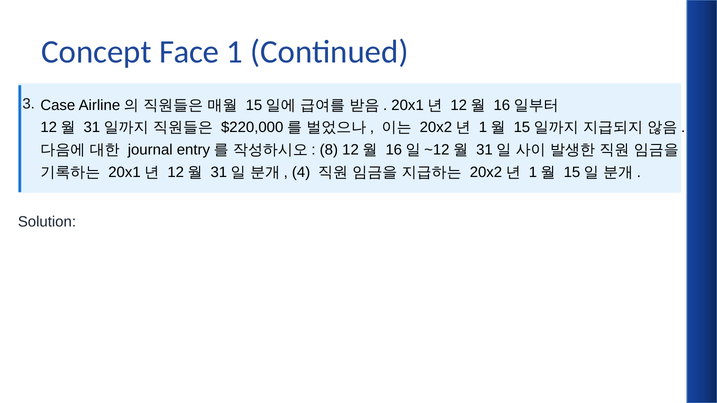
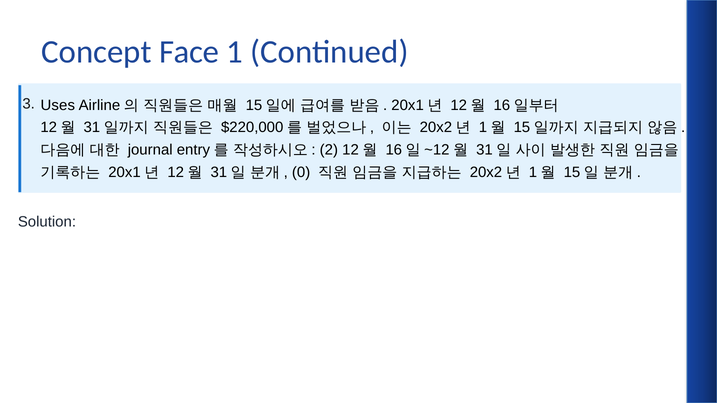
Case: Case -> Uses
8: 8 -> 2
4: 4 -> 0
